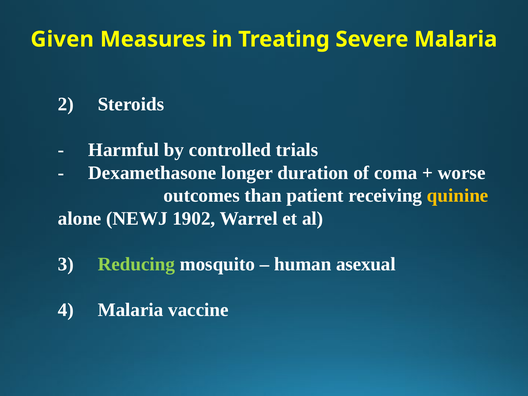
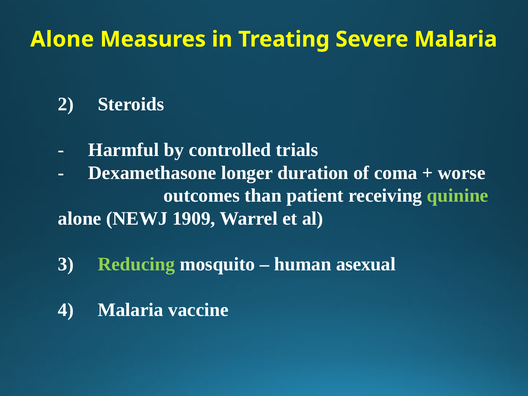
Given at (62, 39): Given -> Alone
quinine colour: yellow -> light green
1902: 1902 -> 1909
